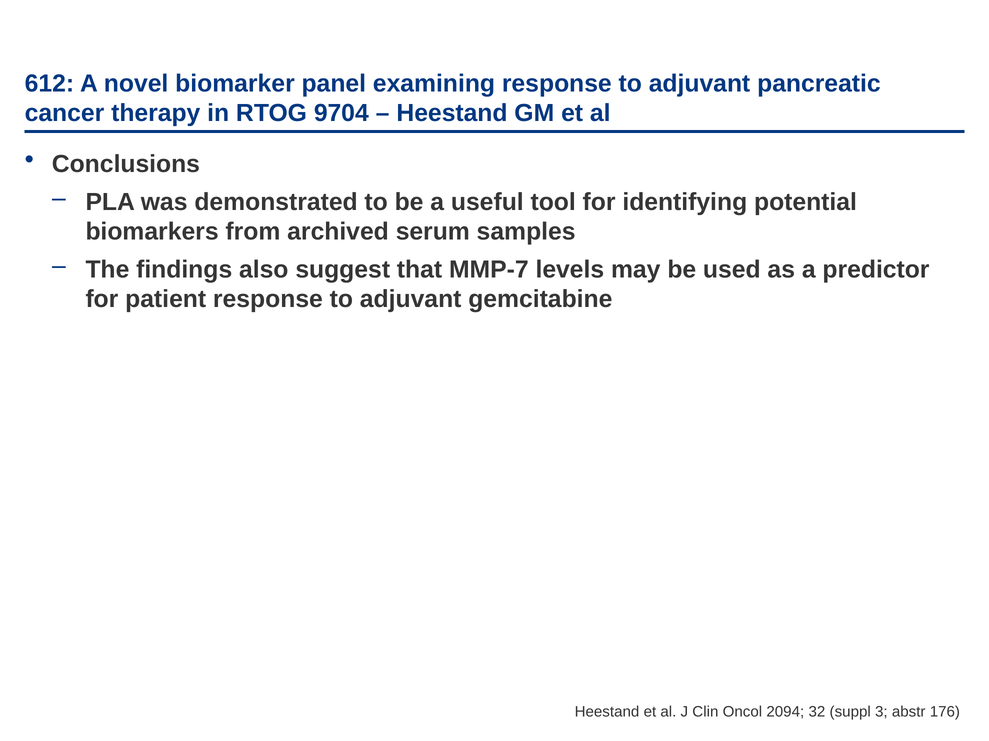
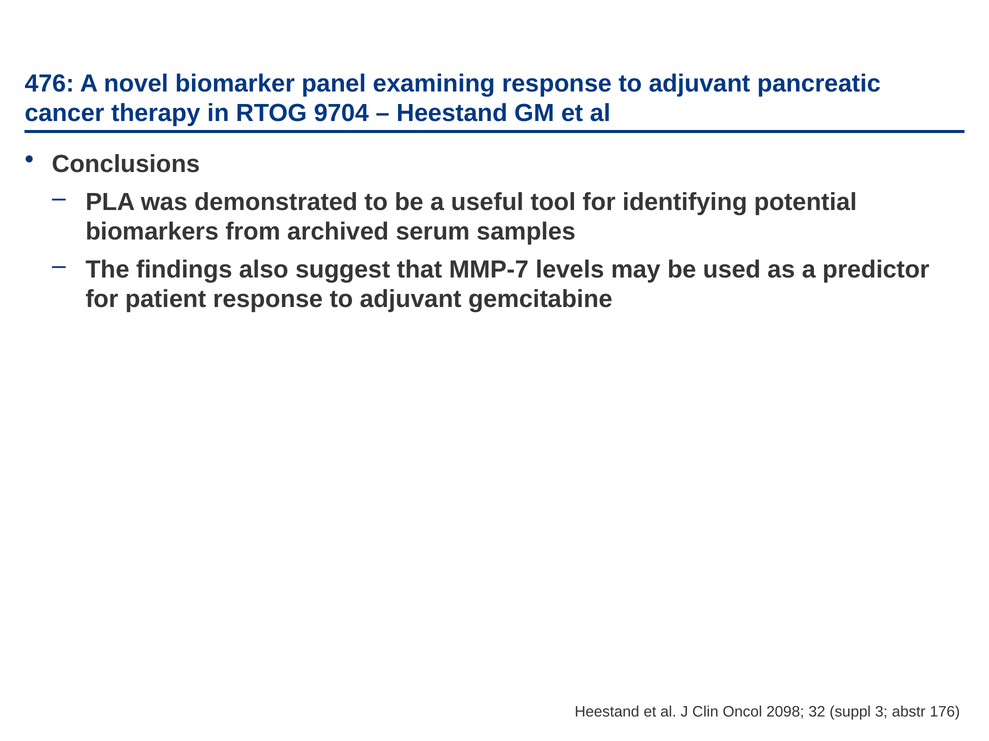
612: 612 -> 476
2094: 2094 -> 2098
